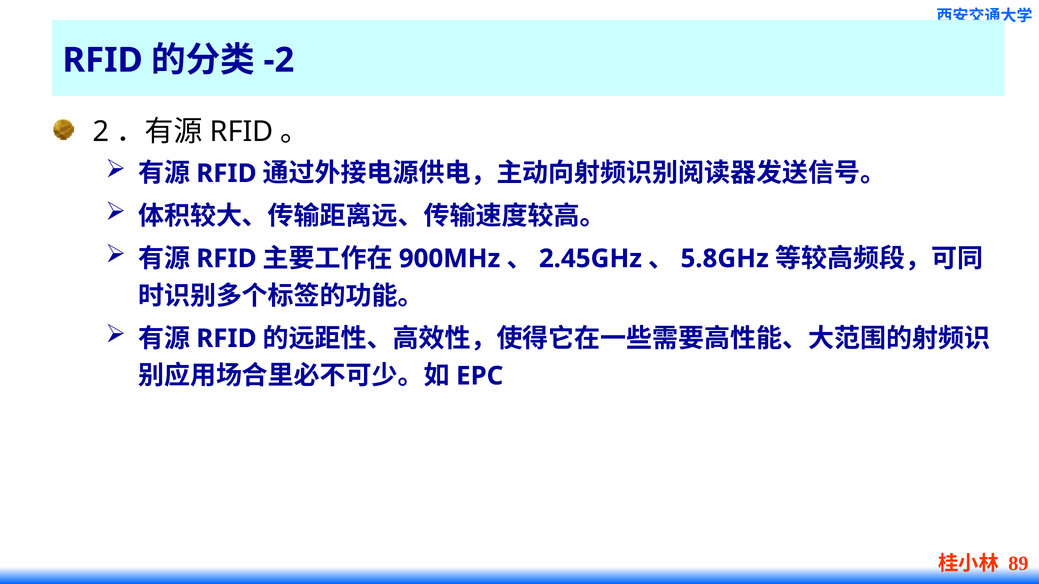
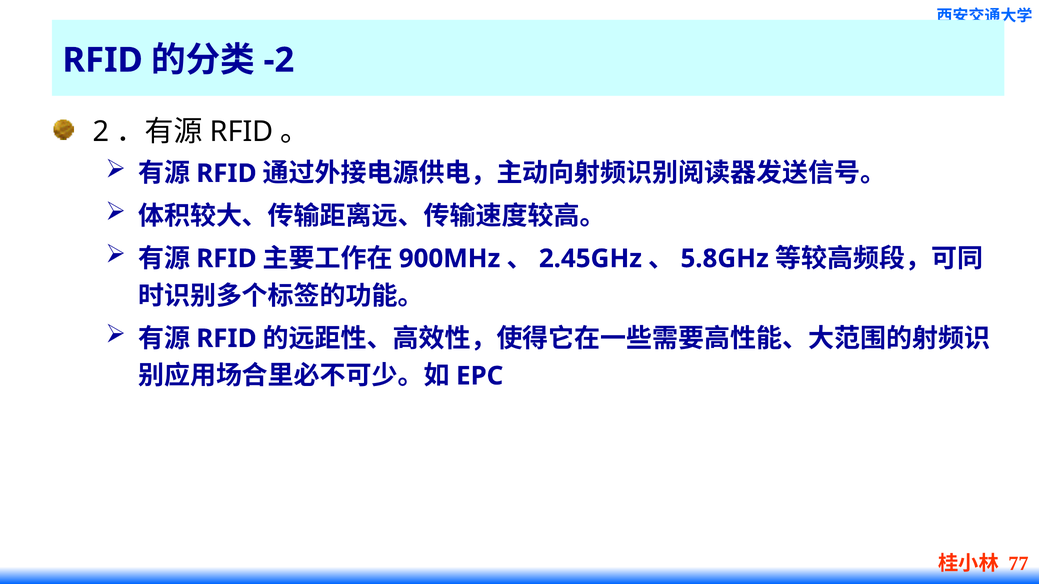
89: 89 -> 77
